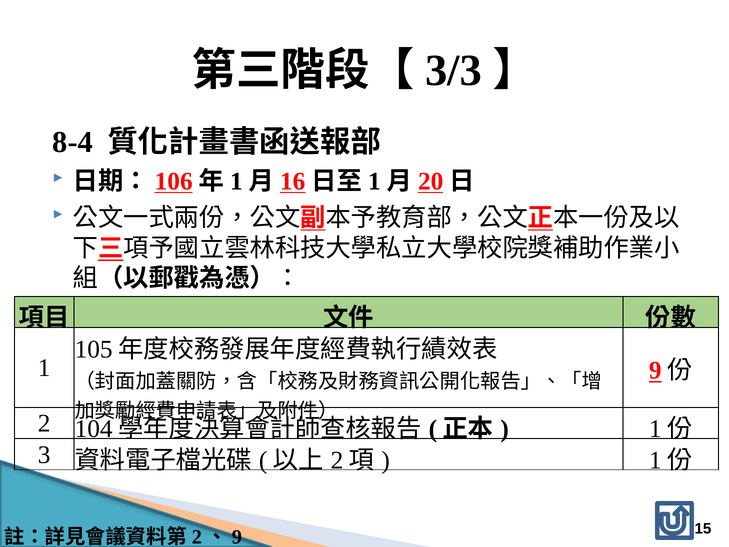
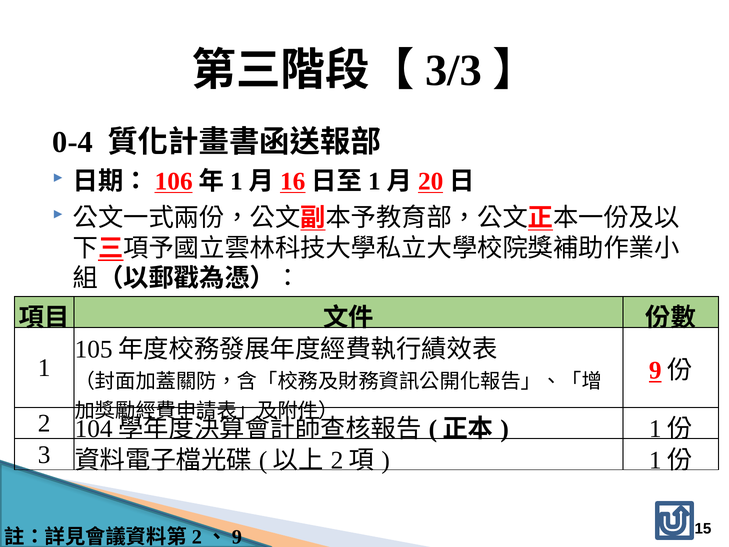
8-4: 8-4 -> 0-4
